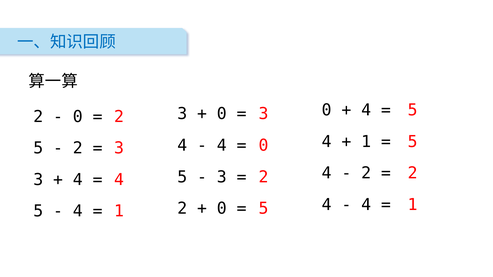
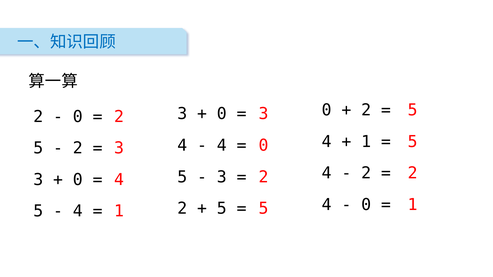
4 at (366, 110): 4 -> 2
4 at (78, 180): 4 -> 0
4 at (366, 205): 4 -> 0
0 at (222, 209): 0 -> 5
